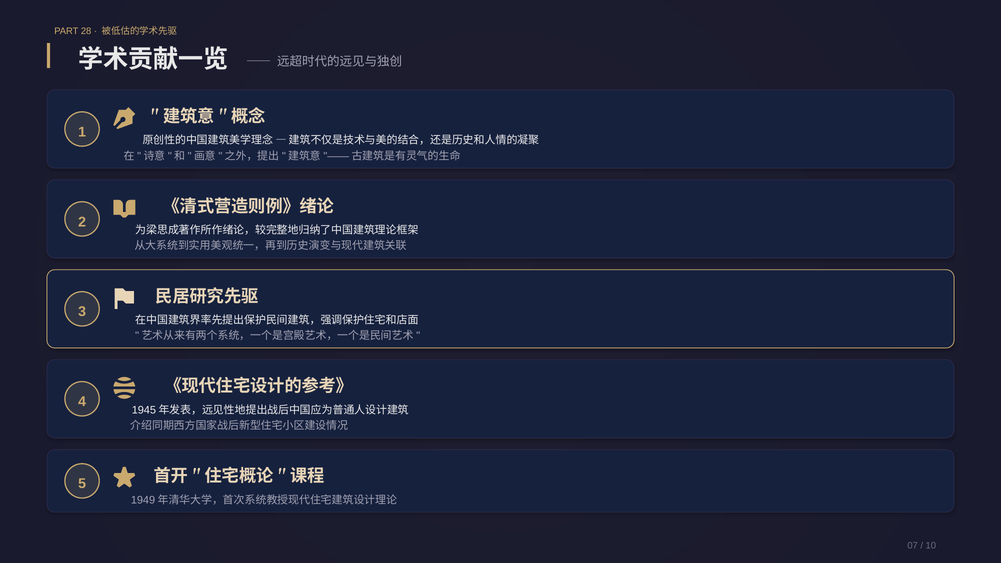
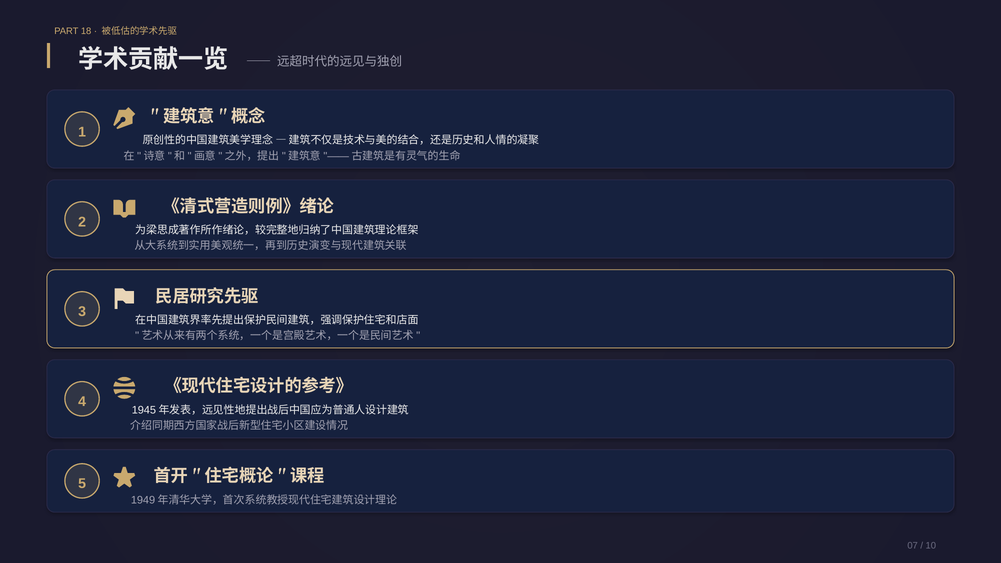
28: 28 -> 18
